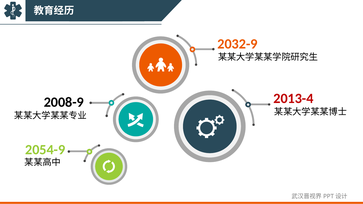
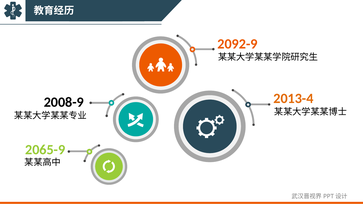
2032-9: 2032-9 -> 2092-9
2013-4 colour: red -> orange
2054-9: 2054-9 -> 2065-9
